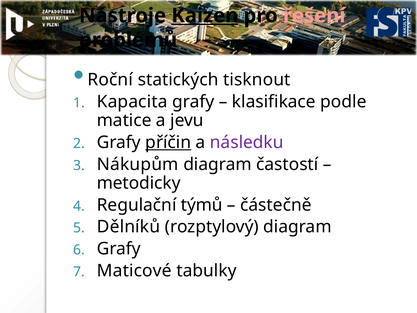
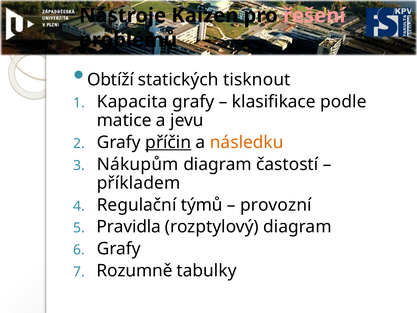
Kaizen underline: present -> none
Roční: Roční -> Obtíží
následku colour: purple -> orange
metodicky: metodicky -> příkladem
částečně: částečně -> provozní
Dělníků: Dělníků -> Pravidla
Maticové: Maticové -> Rozumně
